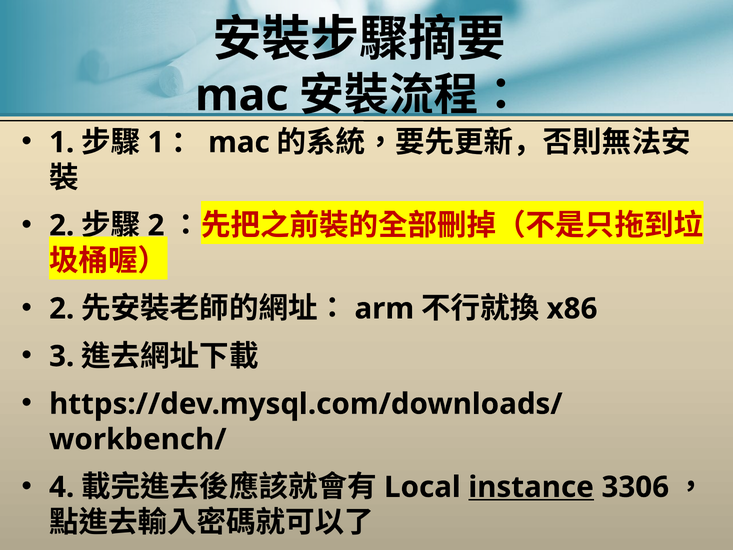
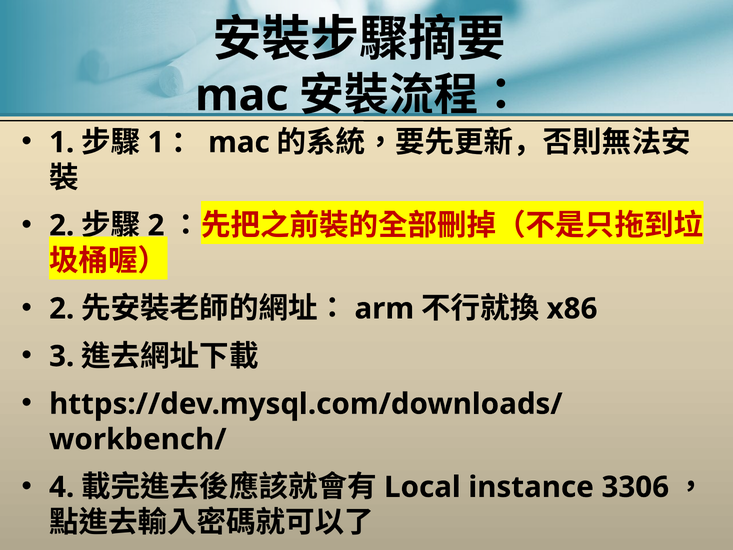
instance underline: present -> none
